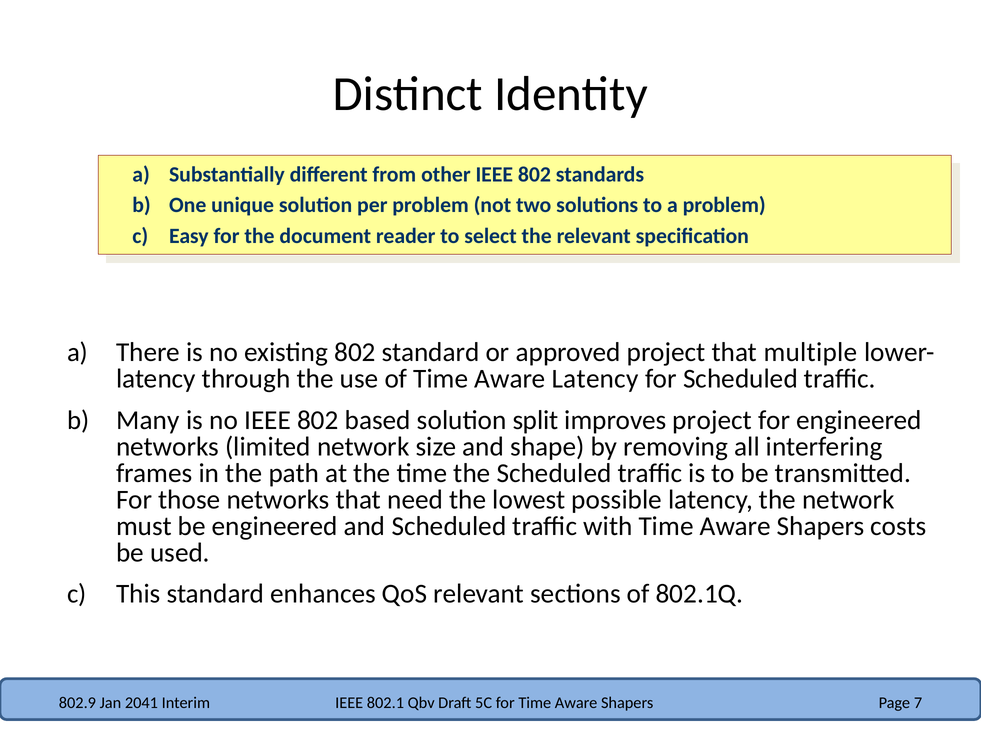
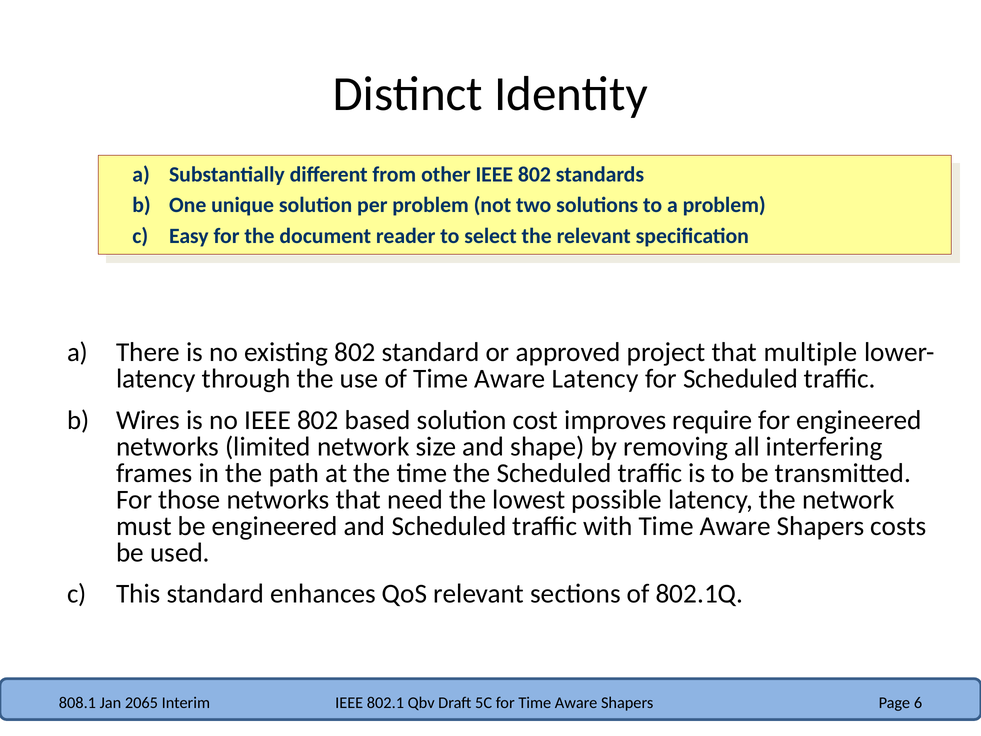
Many: Many -> Wires
split: split -> cost
improves project: project -> require
802.9: 802.9 -> 808.1
2041: 2041 -> 2065
7: 7 -> 6
